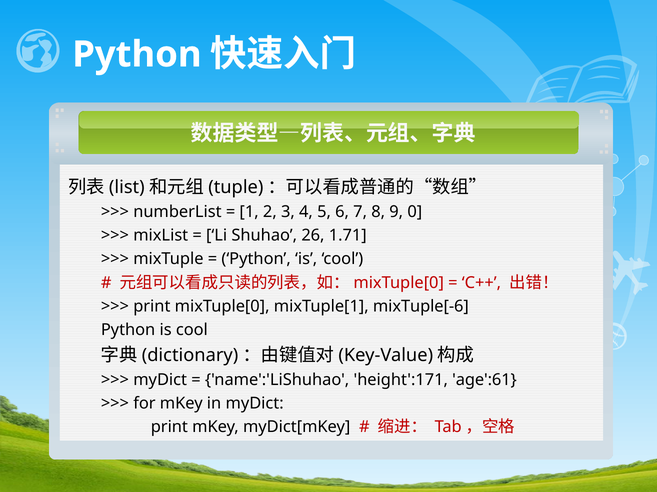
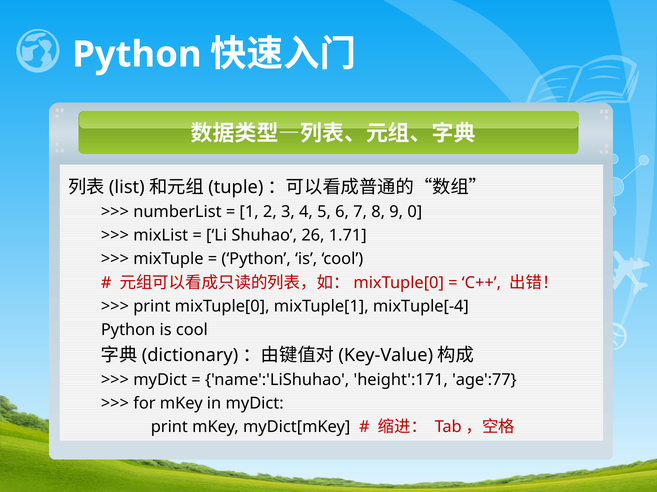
mixTuple[-6: mixTuple[-6 -> mixTuple[-4
age':61: age':61 -> age':77
